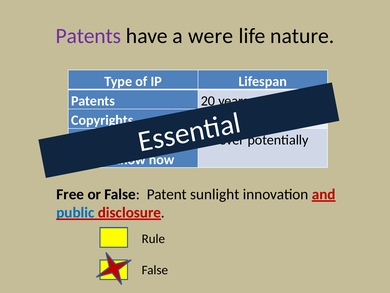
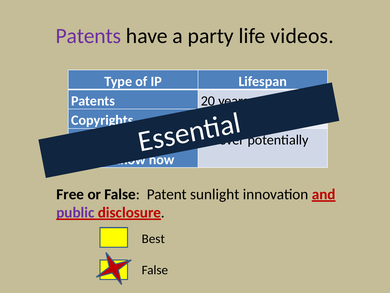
were: were -> party
nature: nature -> videos
public colour: blue -> purple
Rule: Rule -> Best
